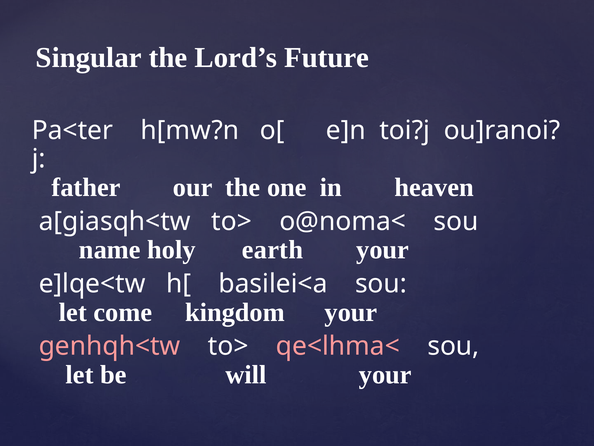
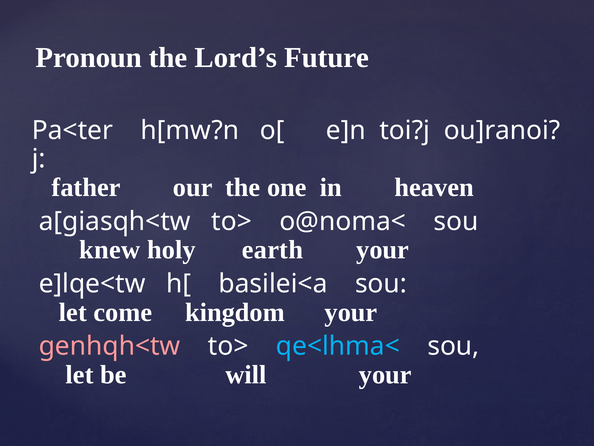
Singular: Singular -> Pronoun
name: name -> knew
qe<lhma< colour: pink -> light blue
